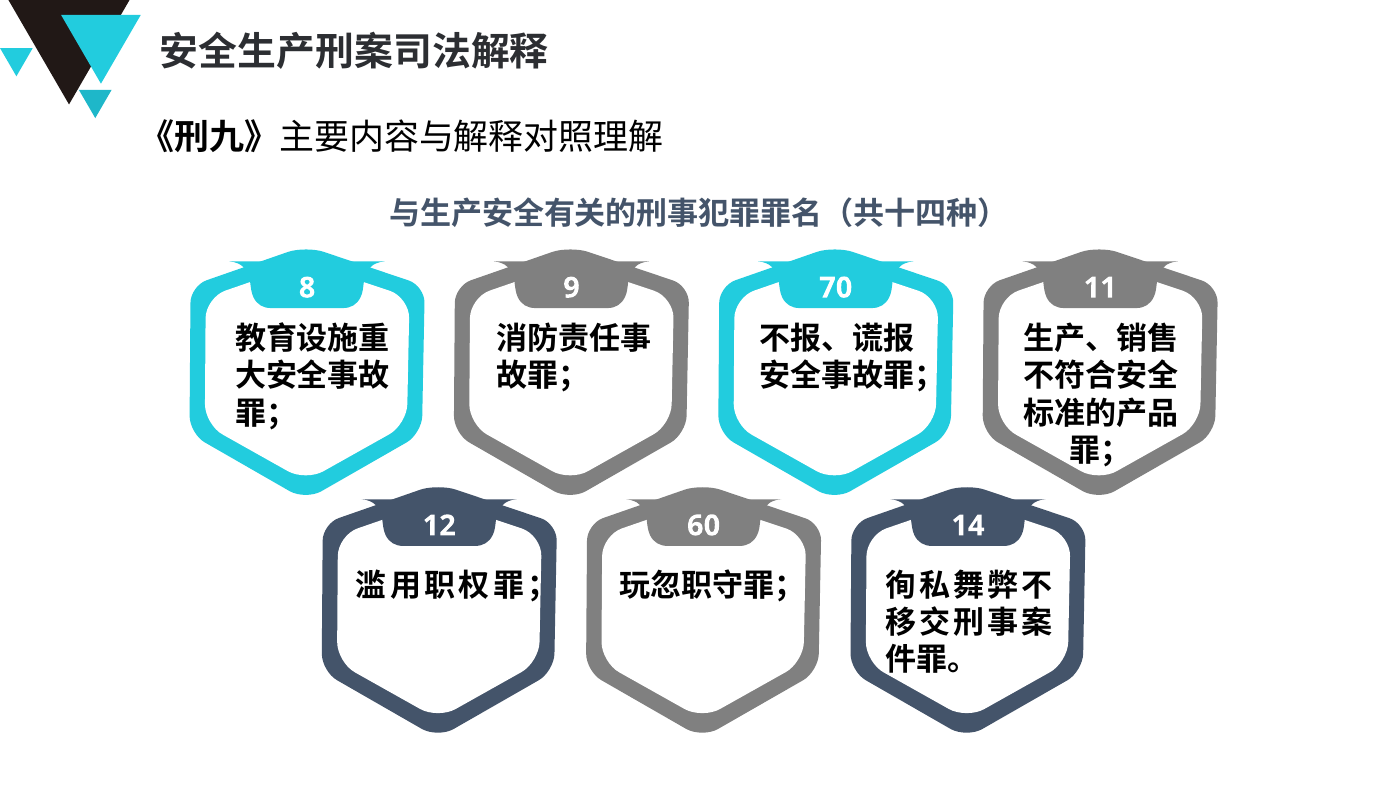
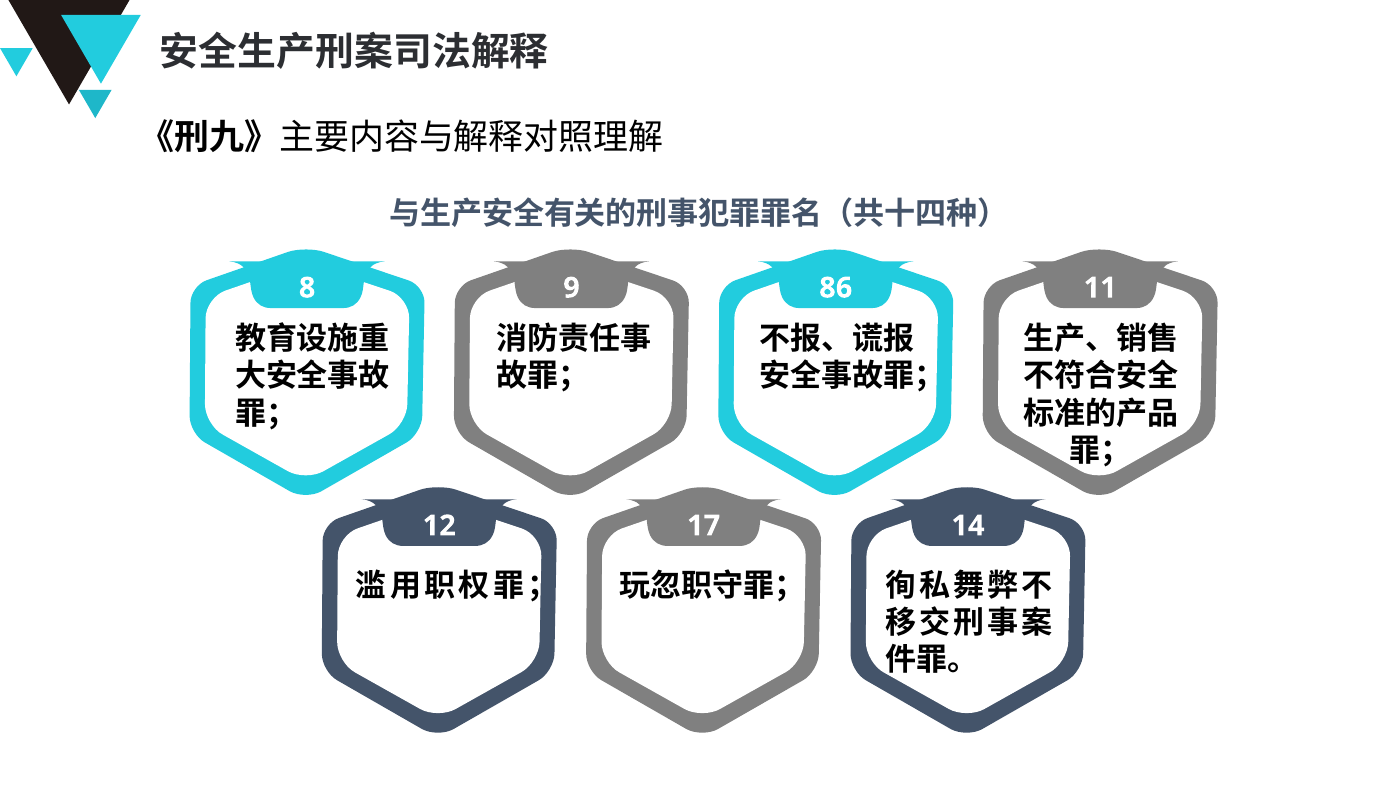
70: 70 -> 86
60: 60 -> 17
